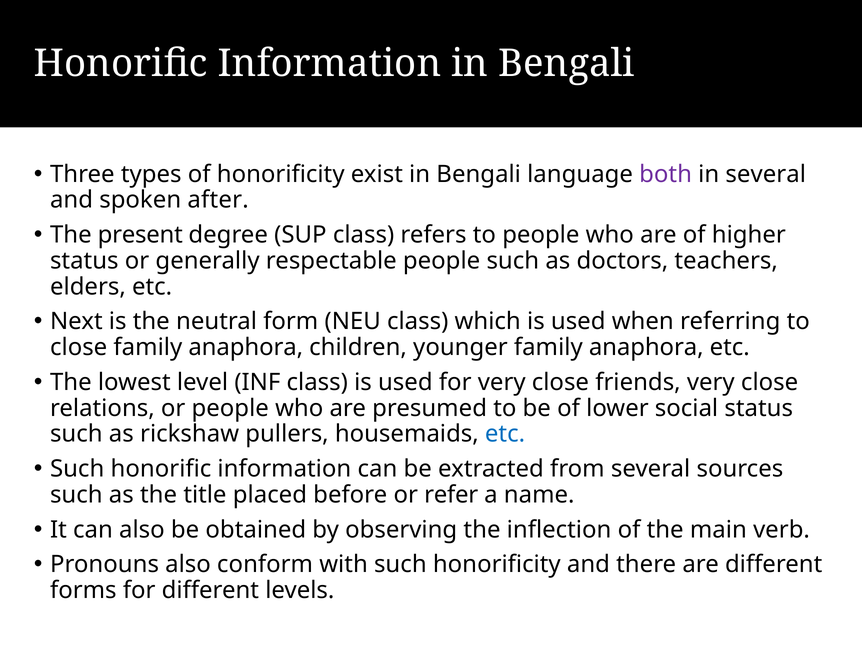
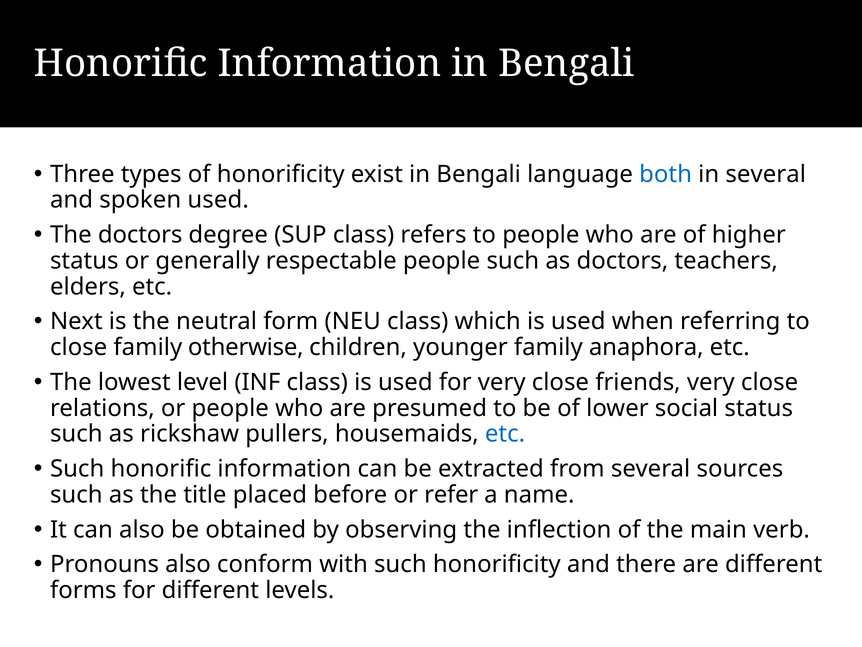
both colour: purple -> blue
spoken after: after -> used
The present: present -> doctors
close family anaphora: anaphora -> otherwise
